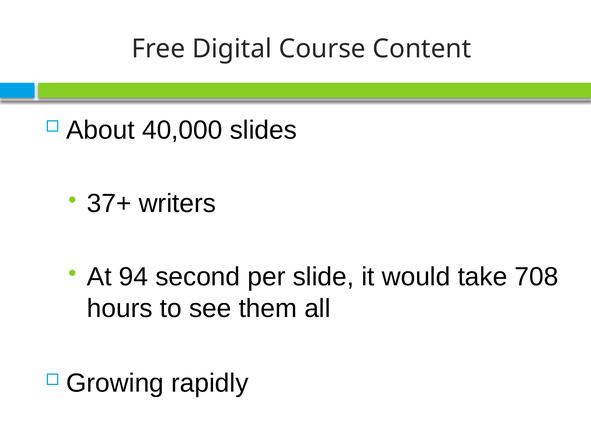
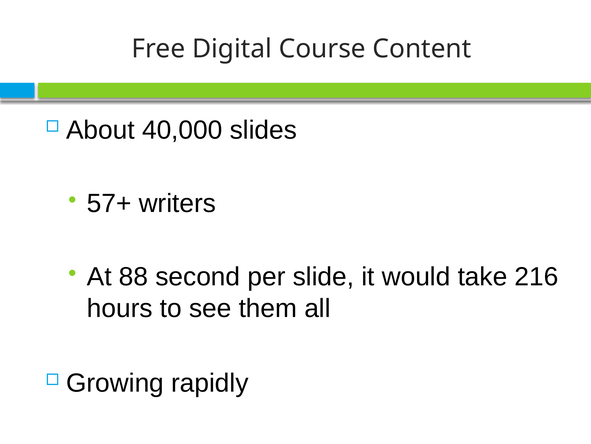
37+: 37+ -> 57+
94: 94 -> 88
708: 708 -> 216
